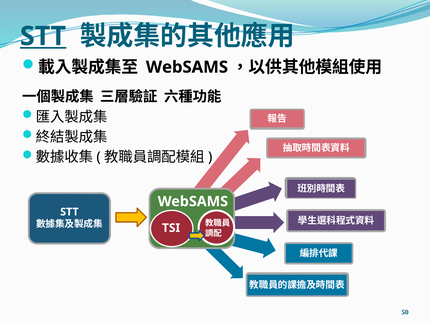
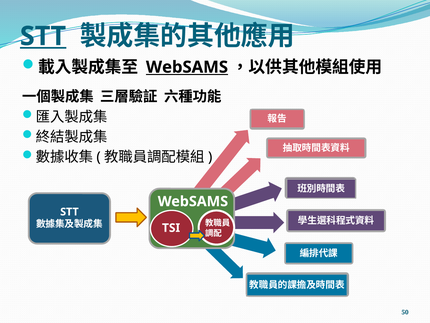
WebSAMS at (187, 67) underline: none -> present
